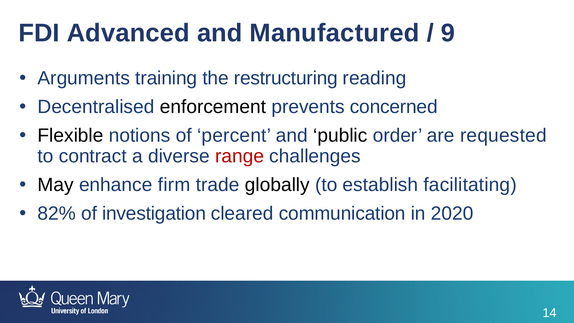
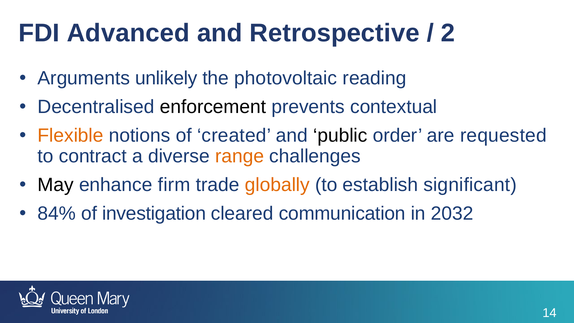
Manufactured: Manufactured -> Retrospective
9: 9 -> 2
training: training -> unlikely
restructuring: restructuring -> photovoltaic
concerned: concerned -> contextual
Flexible colour: black -> orange
percent: percent -> created
range colour: red -> orange
globally colour: black -> orange
facilitating: facilitating -> significant
82%: 82% -> 84%
2020: 2020 -> 2032
